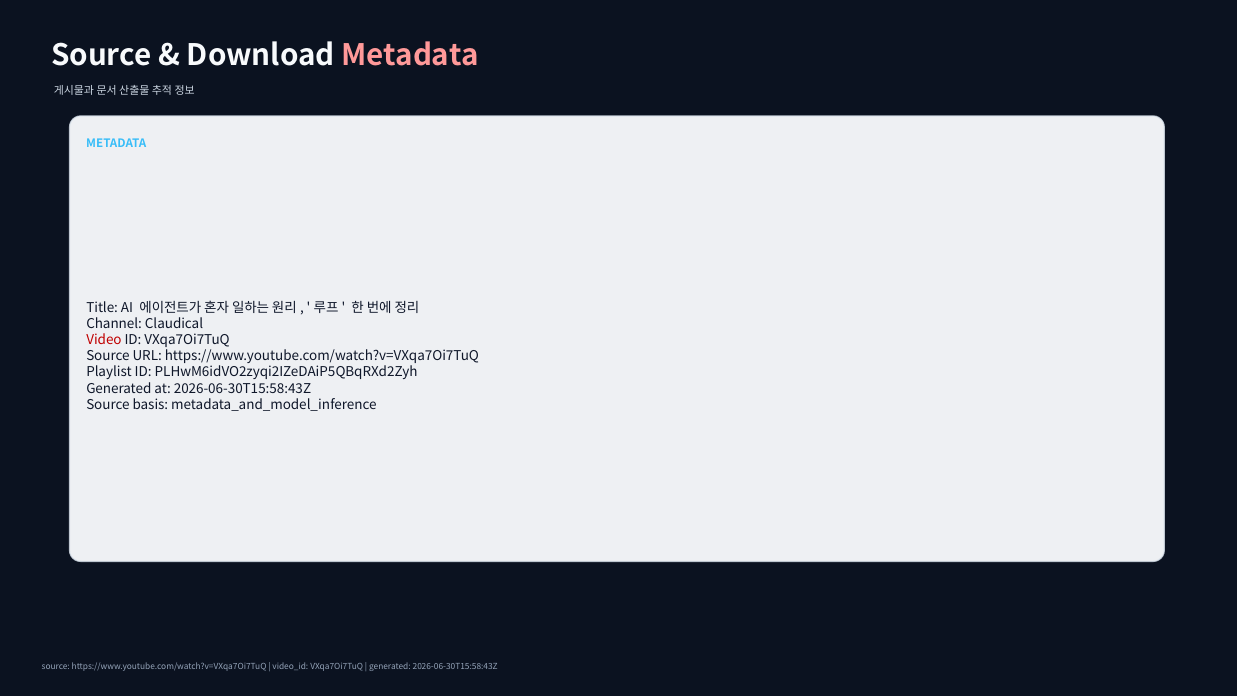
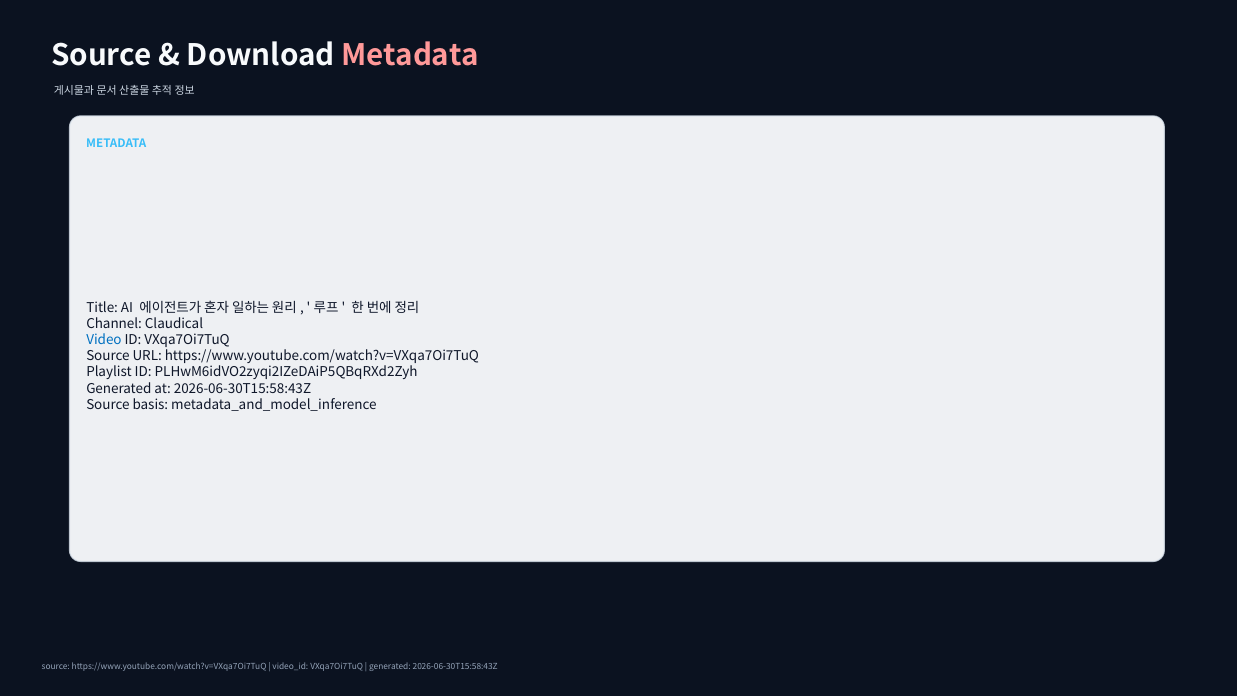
Video colour: red -> blue
